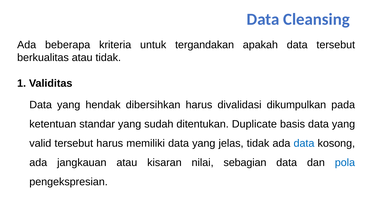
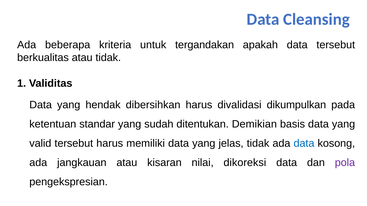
Duplicate: Duplicate -> Demikian
sebagian: sebagian -> dikoreksi
pola colour: blue -> purple
